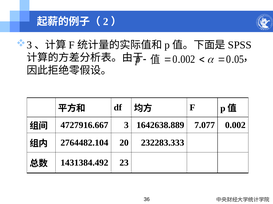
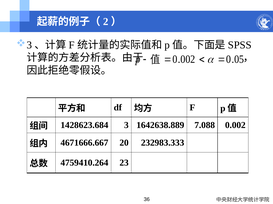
4727916.667: 4727916.667 -> 1428623.684
7.077: 7.077 -> 7.088
2764482.104: 2764482.104 -> 4671666.667
232283.333: 232283.333 -> 232983.333
1431384.492: 1431384.492 -> 4759410.264
